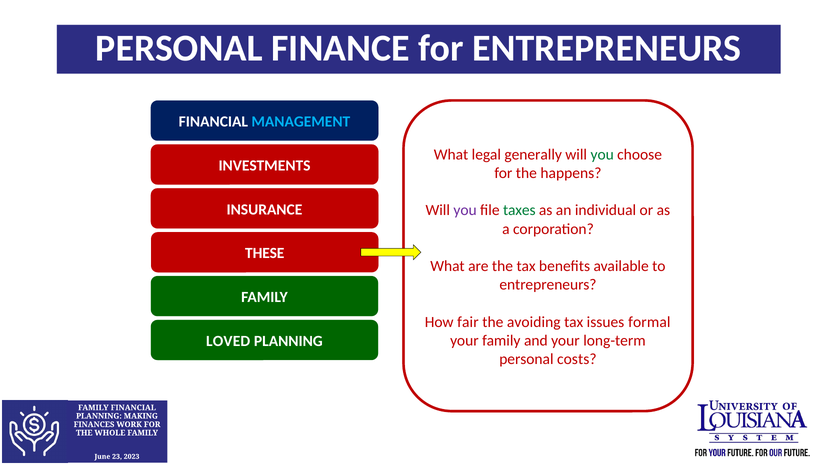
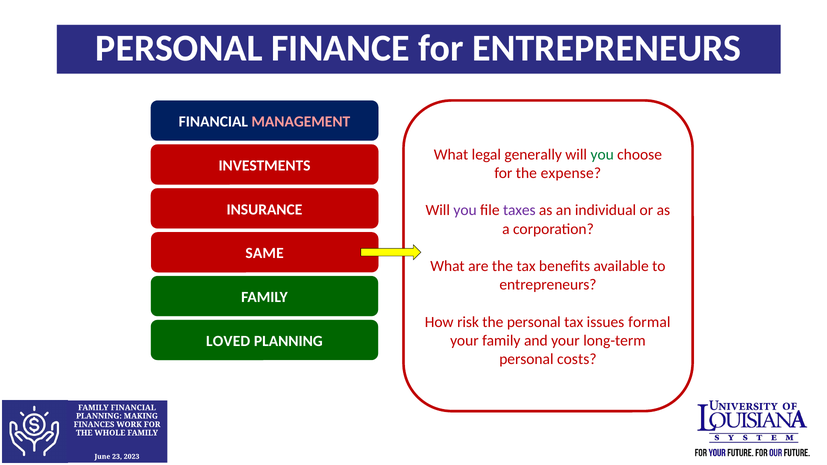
MANAGEMENT colour: light blue -> pink
happens: happens -> expense
taxes colour: green -> purple
THESE: THESE -> SAME
fair: fair -> risk
the avoiding: avoiding -> personal
